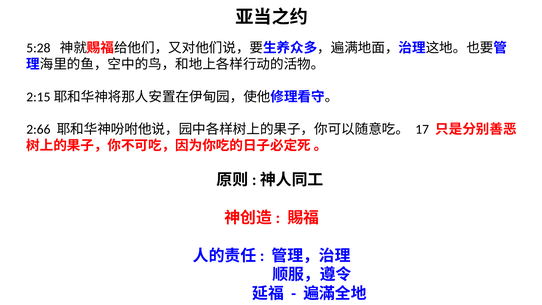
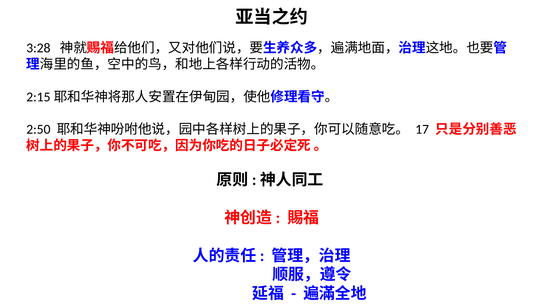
5:28: 5:28 -> 3:28
2:66: 2:66 -> 2:50
